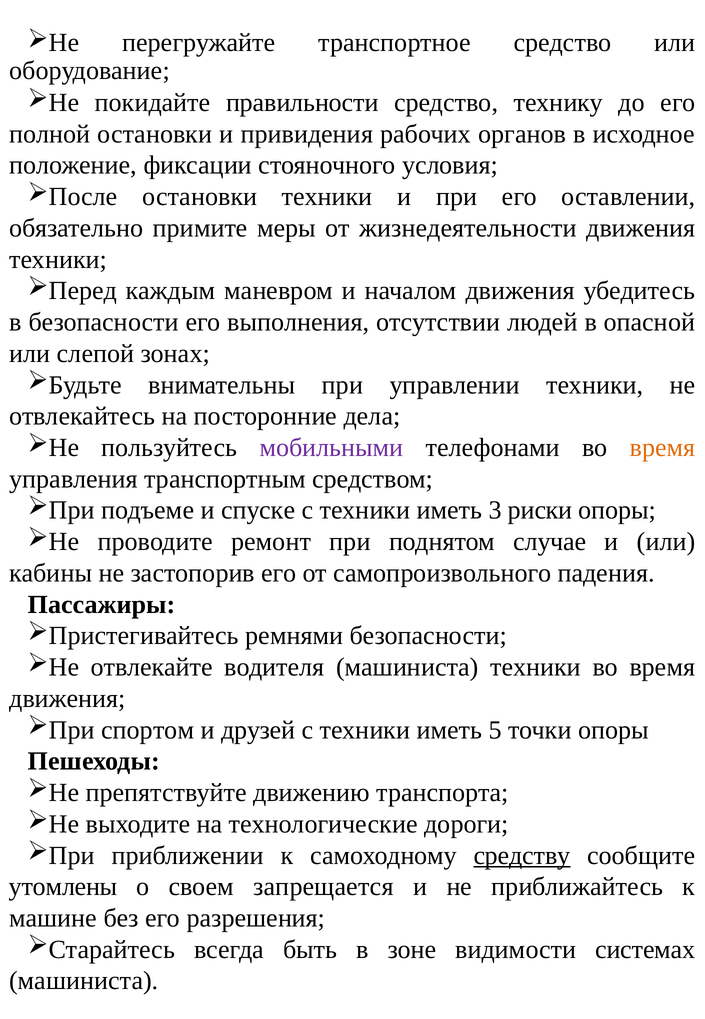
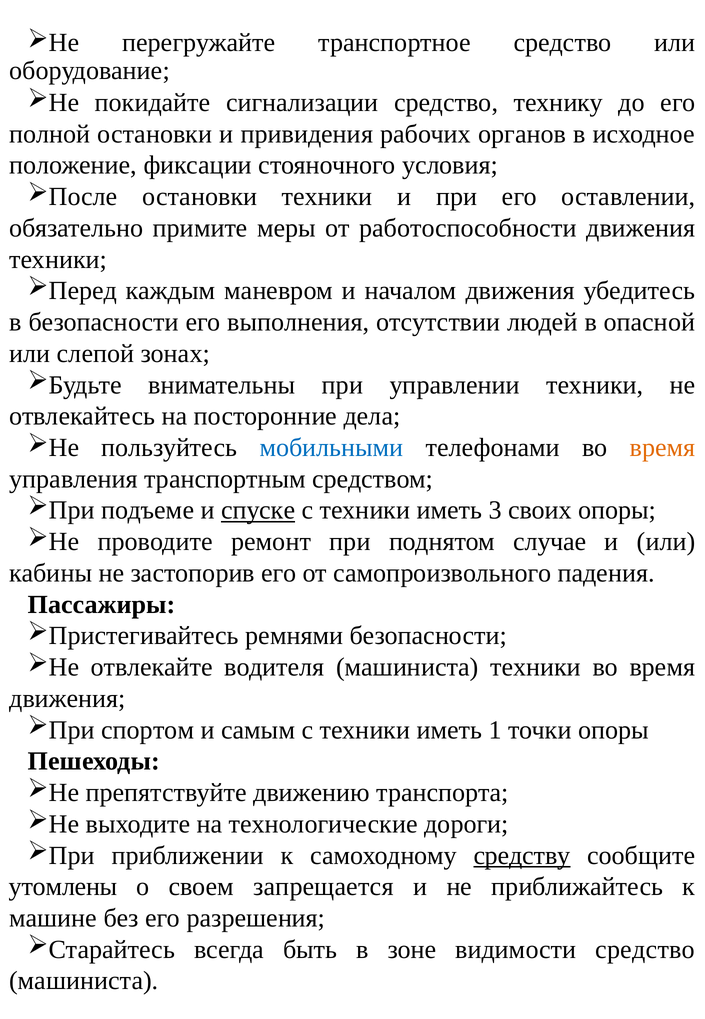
правильности: правильности -> сигнализации
жизнедеятельности: жизнедеятельности -> работоспособности
мобильными colour: purple -> blue
спуске underline: none -> present
риски: риски -> своих
друзей: друзей -> самым
5: 5 -> 1
видимости системах: системах -> средство
